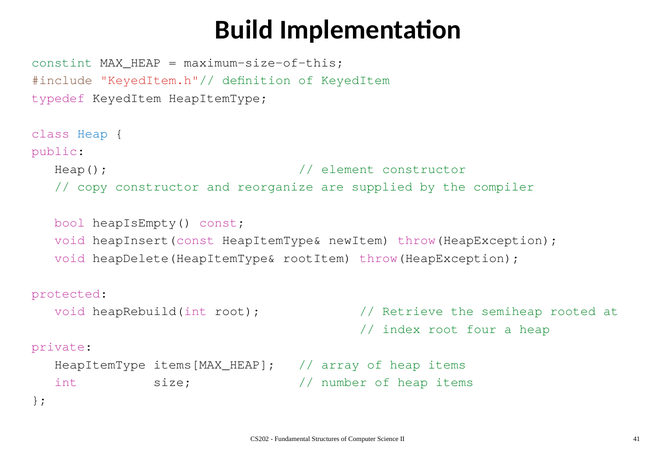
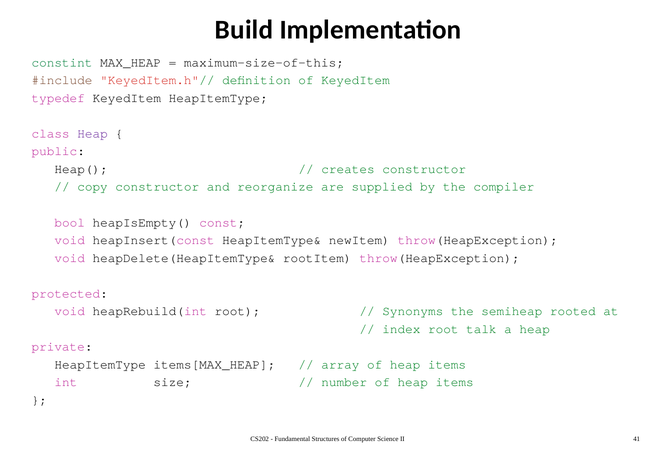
Heap at (93, 134) colour: blue -> purple
element: element -> creates
Retrieve: Retrieve -> Synonyms
four: four -> talk
